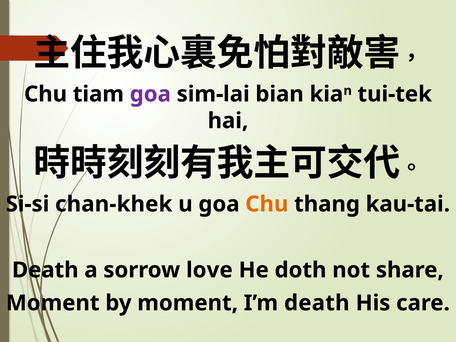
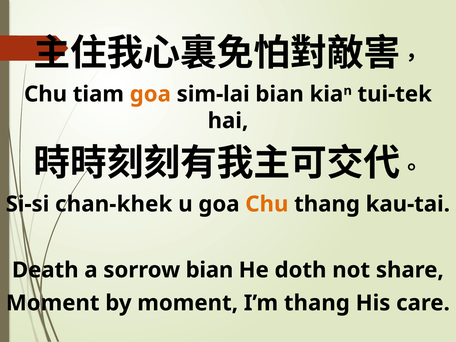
goa at (150, 94) colour: purple -> orange
sorrow love: love -> bian
I’m death: death -> thang
